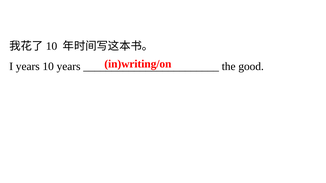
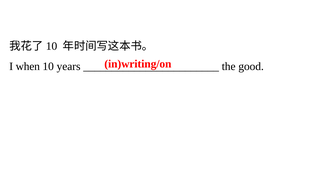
I years: years -> when
